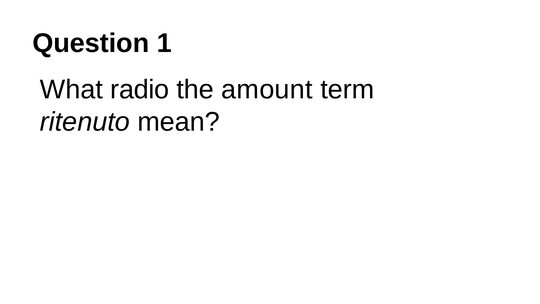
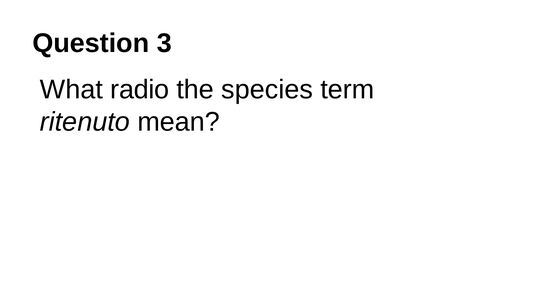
1: 1 -> 3
amount: amount -> species
